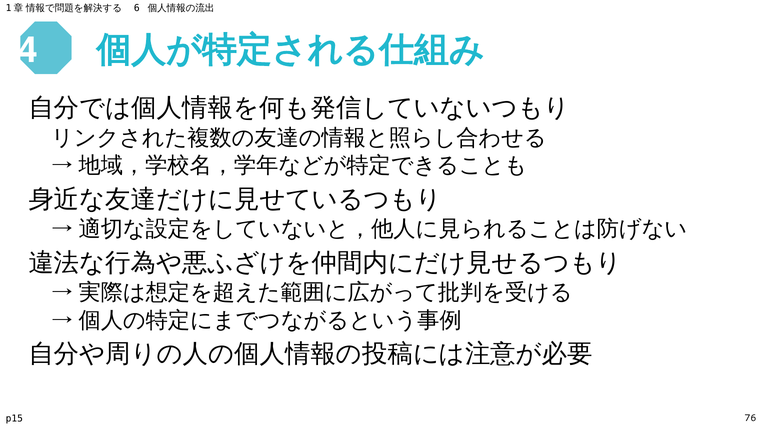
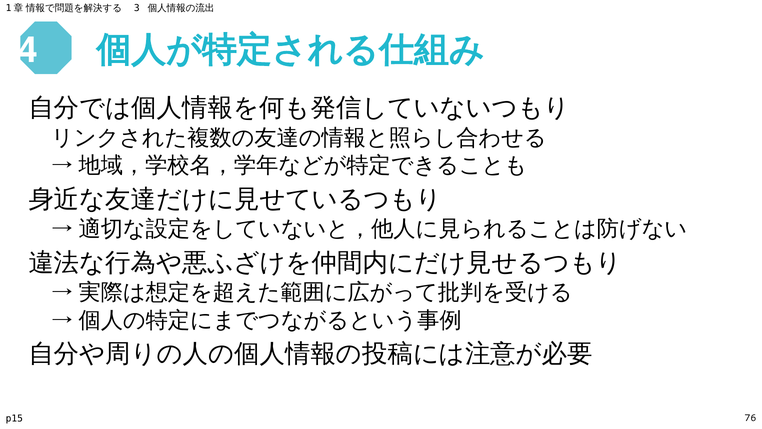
6: 6 -> 3
